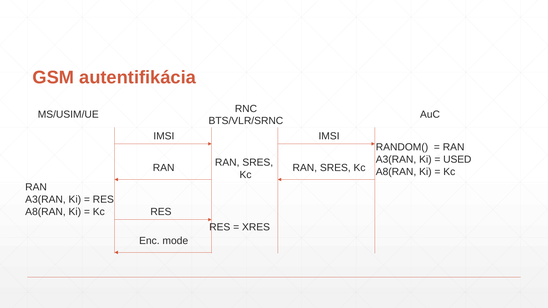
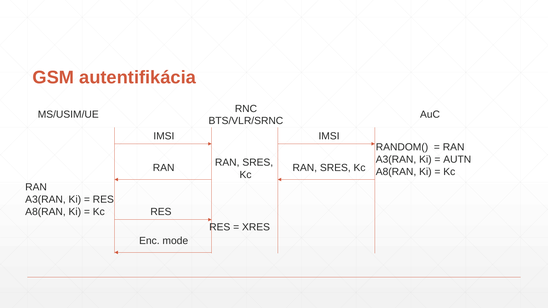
USED: USED -> AUTN
